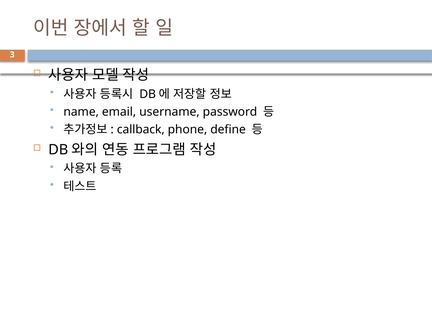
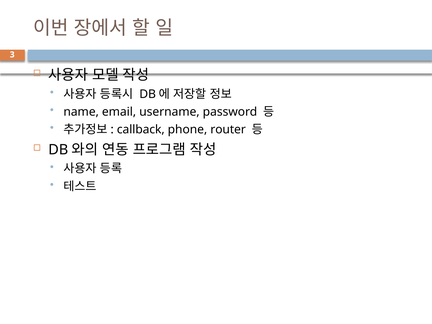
define: define -> router
